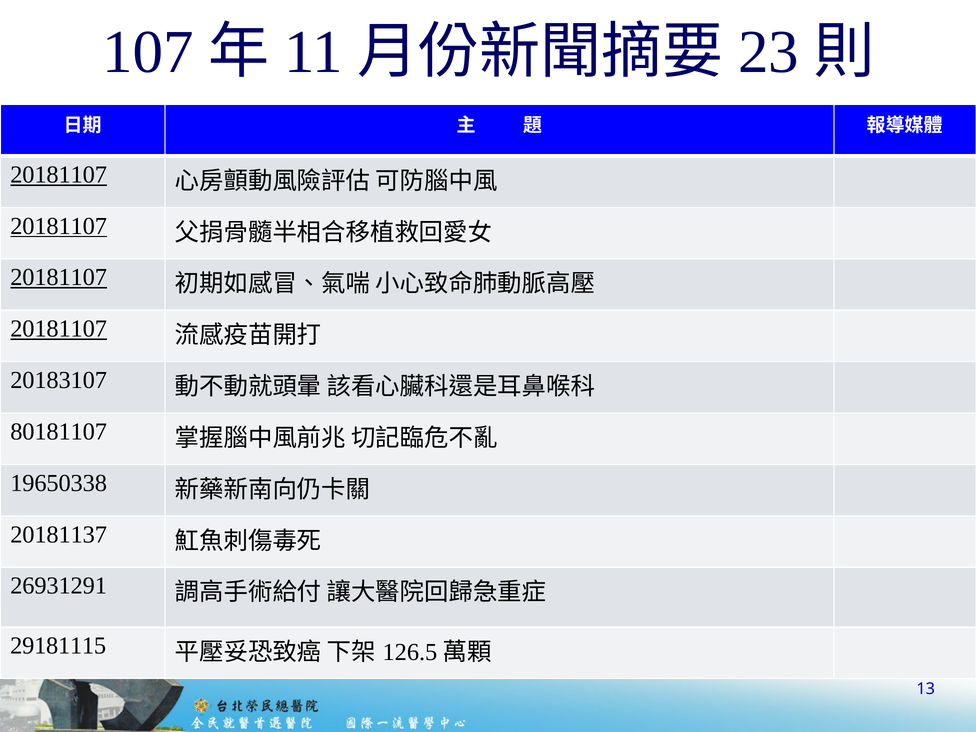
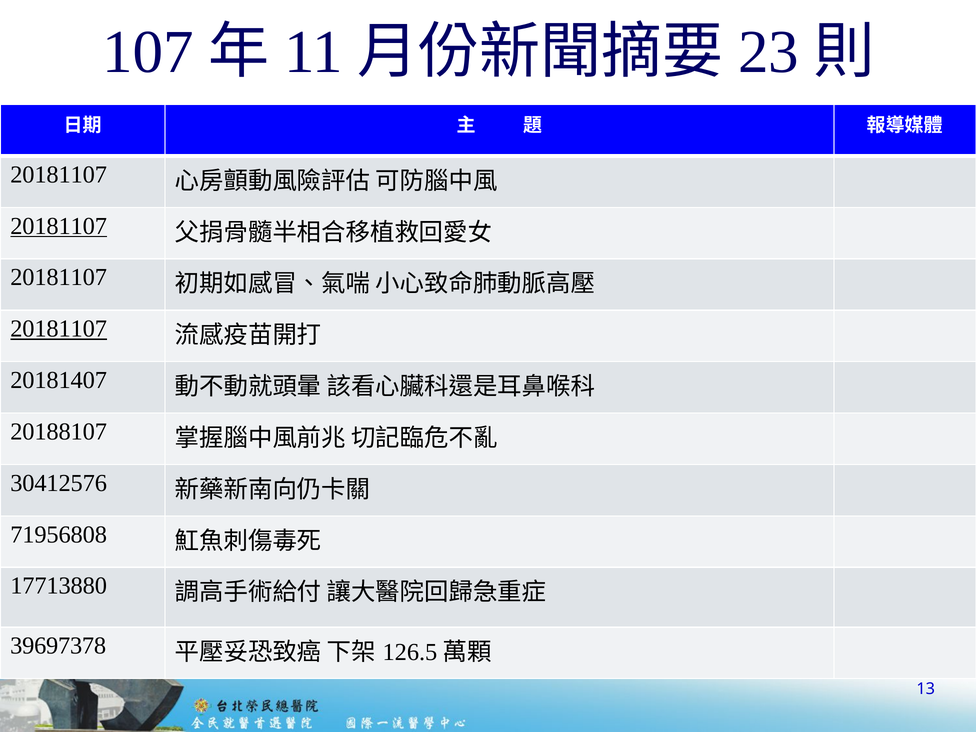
20181107 at (59, 175) underline: present -> none
20181107 at (59, 277) underline: present -> none
20183107: 20183107 -> 20181407
80181107: 80181107 -> 20188107
19650338: 19650338 -> 30412576
20181137: 20181137 -> 71956808
26931291: 26931291 -> 17713880
29181115: 29181115 -> 39697378
